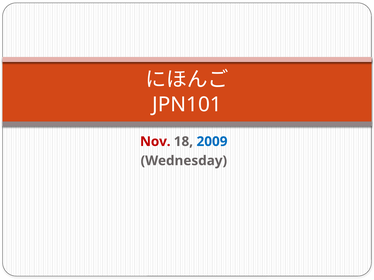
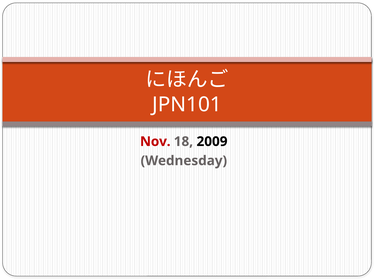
2009 colour: blue -> black
